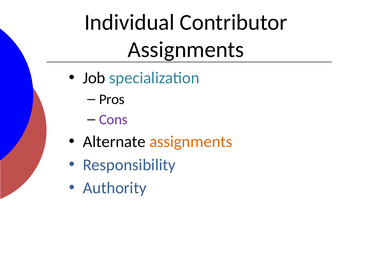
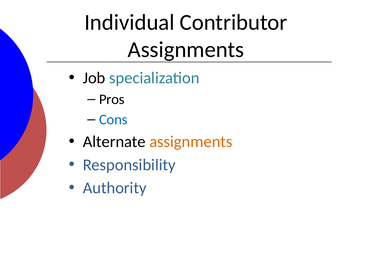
Cons colour: purple -> blue
